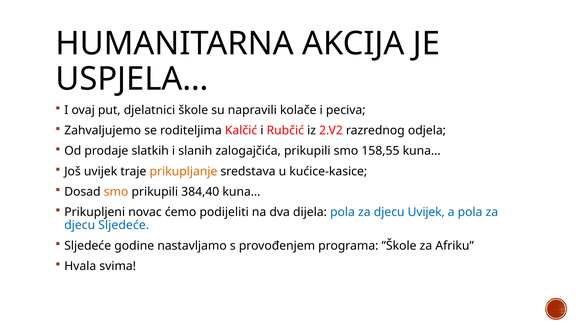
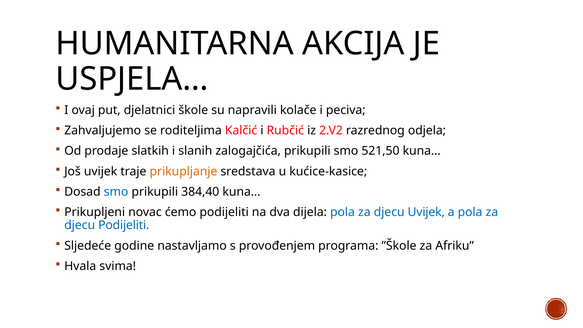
158,55: 158,55 -> 521,50
smo at (116, 192) colour: orange -> blue
djecu Sljedeće: Sljedeće -> Podijeliti
